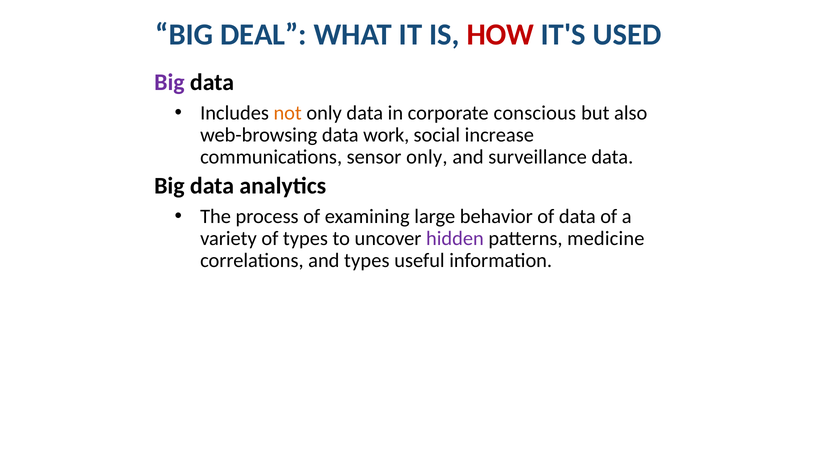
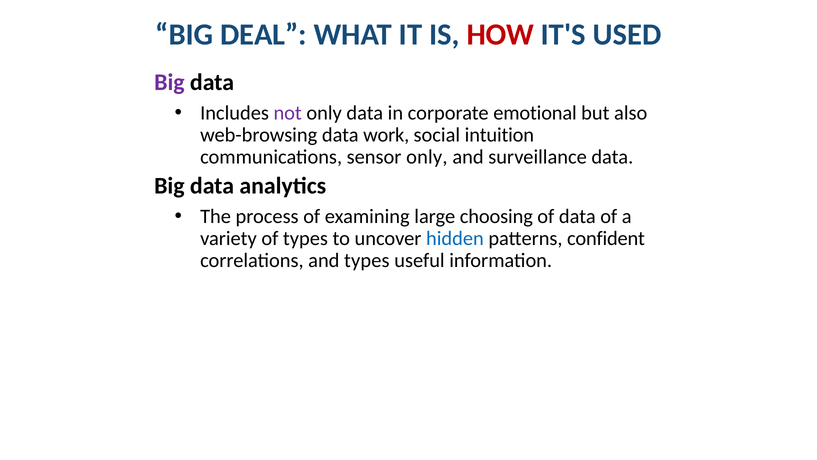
not colour: orange -> purple
conscious: conscious -> emotional
increase: increase -> intuition
behavior: behavior -> choosing
hidden colour: purple -> blue
medicine: medicine -> confident
